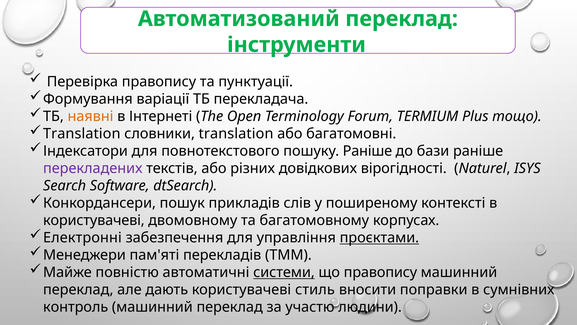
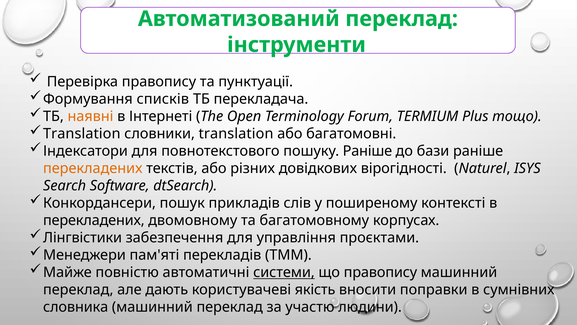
варіації: варіації -> списків
перекладених at (93, 168) colour: purple -> orange
користувачеві at (94, 220): користувачеві -> перекладених
Електронні: Електронні -> Лінгвістики
проєктами underline: present -> none
стиль: стиль -> якість
контроль: контроль -> словника
